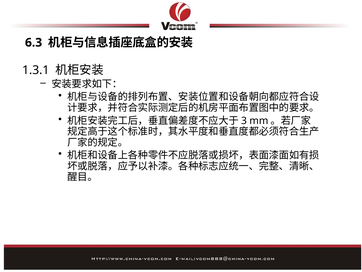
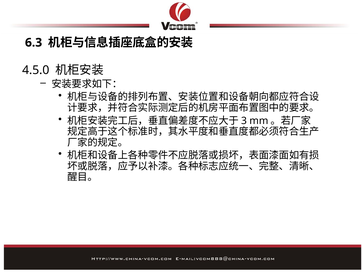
1.3.1: 1.3.1 -> 4.5.0
